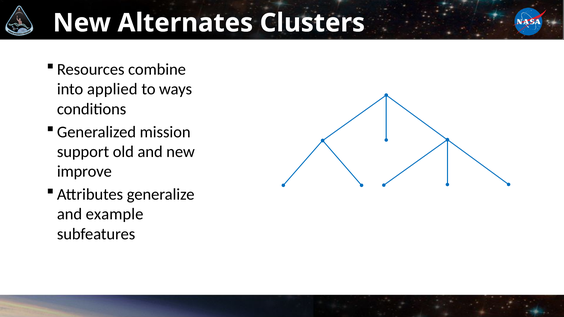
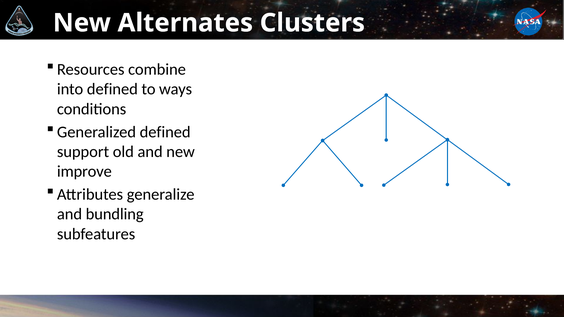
into applied: applied -> defined
Generalized mission: mission -> defined
example: example -> bundling
